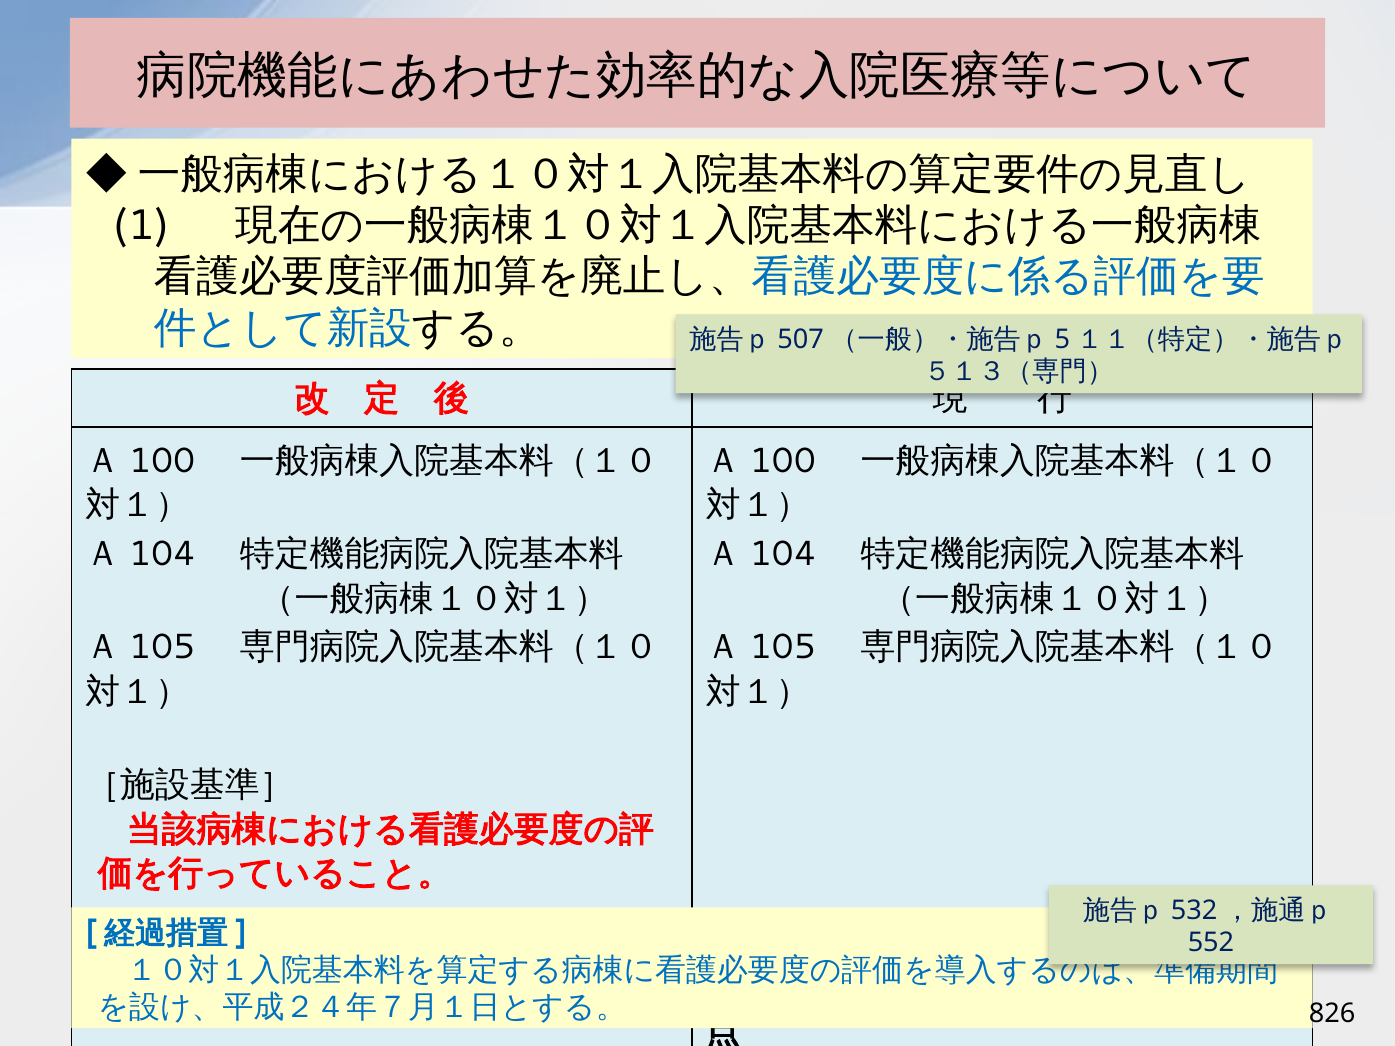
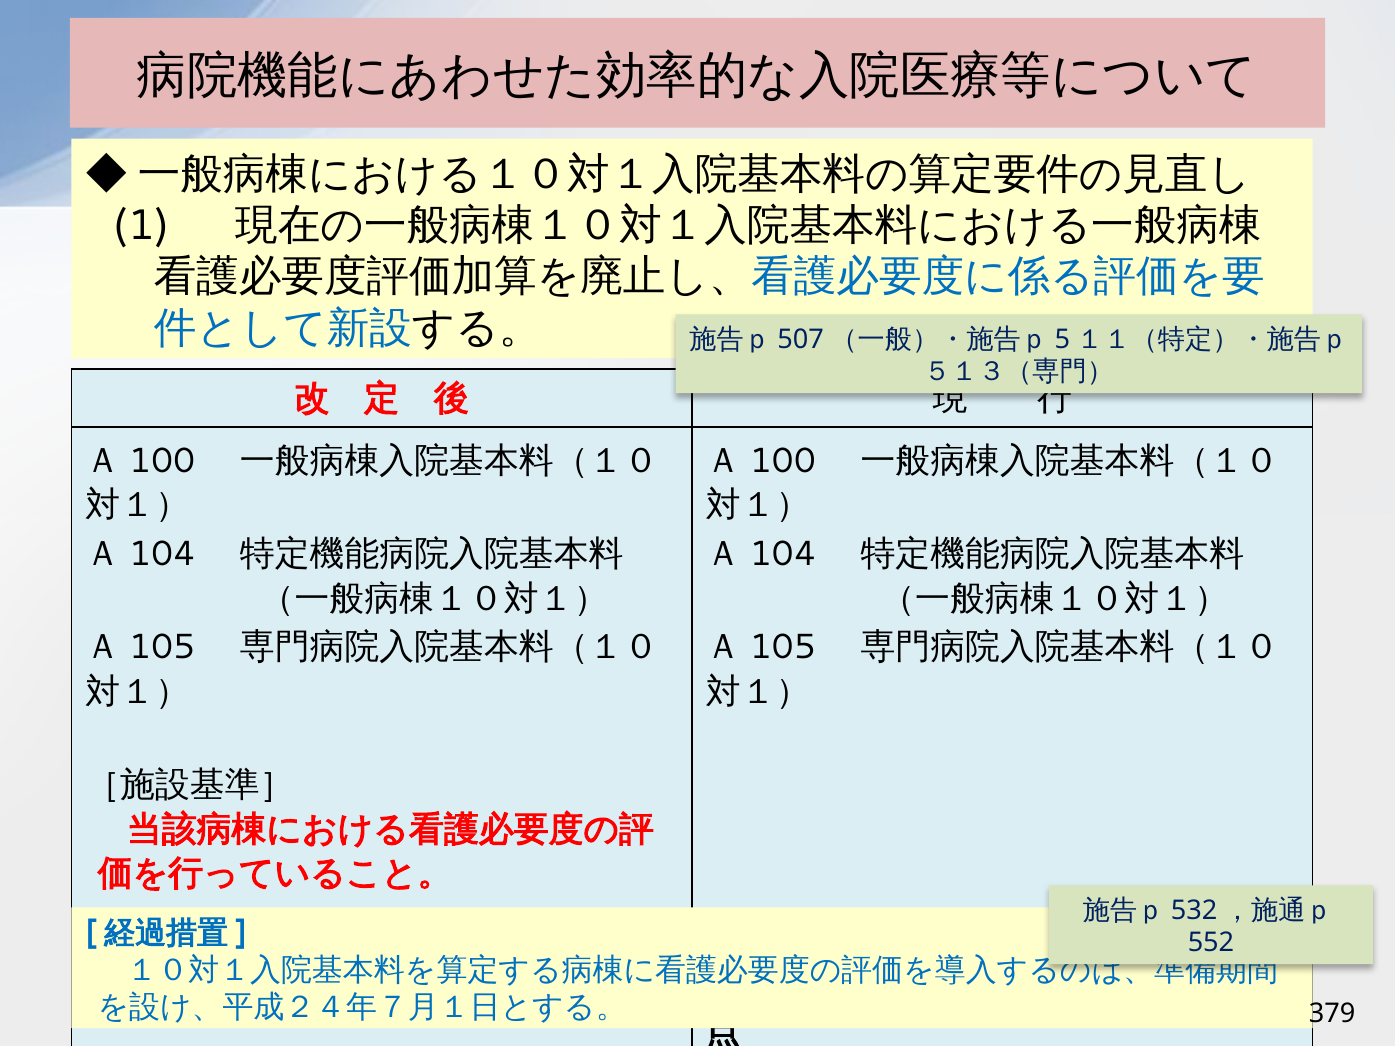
826: 826 -> 379
